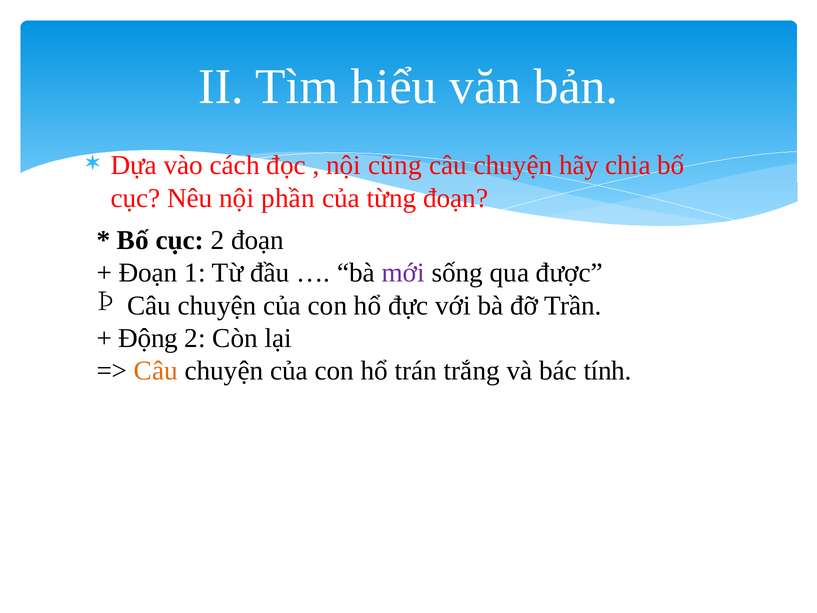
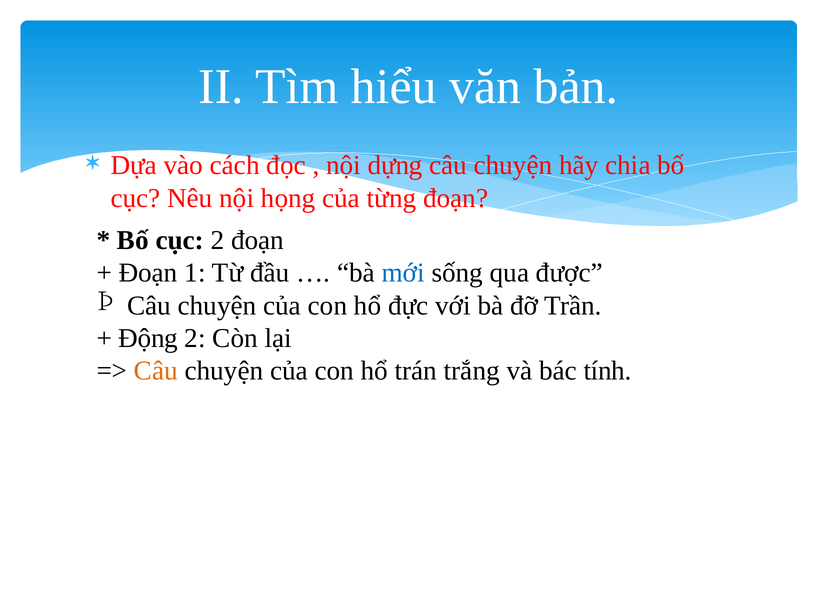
cũng: cũng -> dựng
phần: phần -> họng
mới colour: purple -> blue
